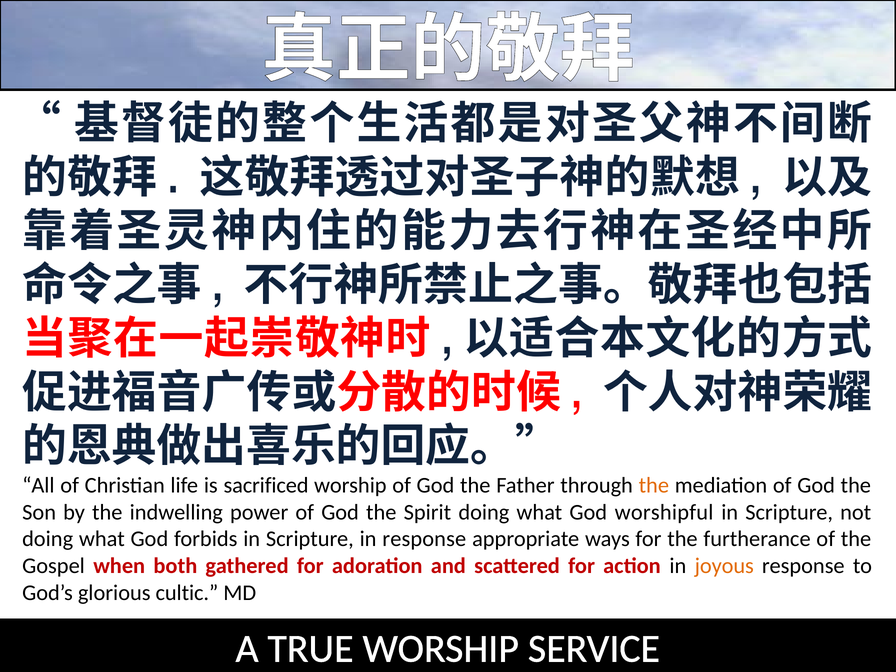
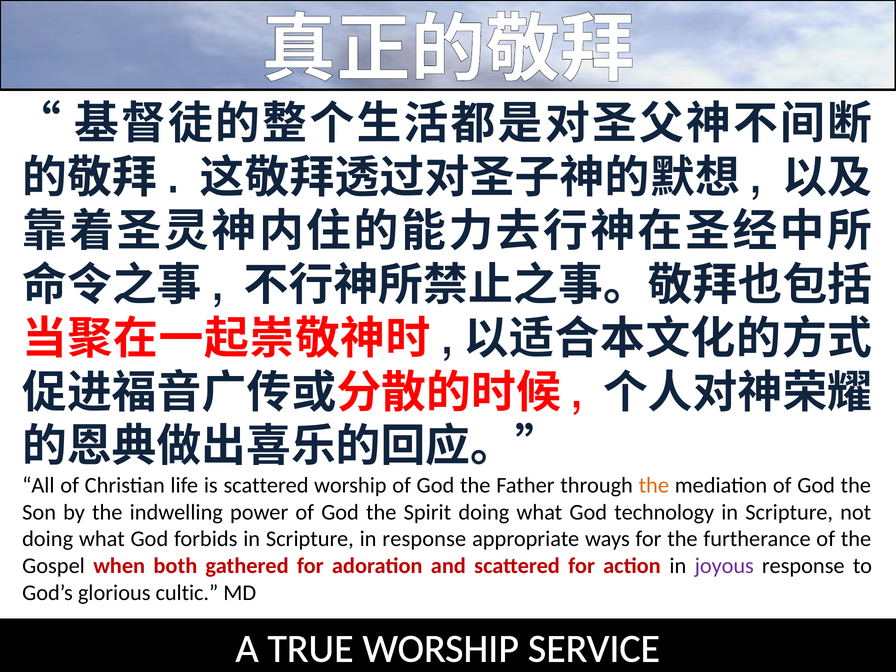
is sacrificed: sacrificed -> scattered
worshipful: worshipful -> technology
joyous colour: orange -> purple
